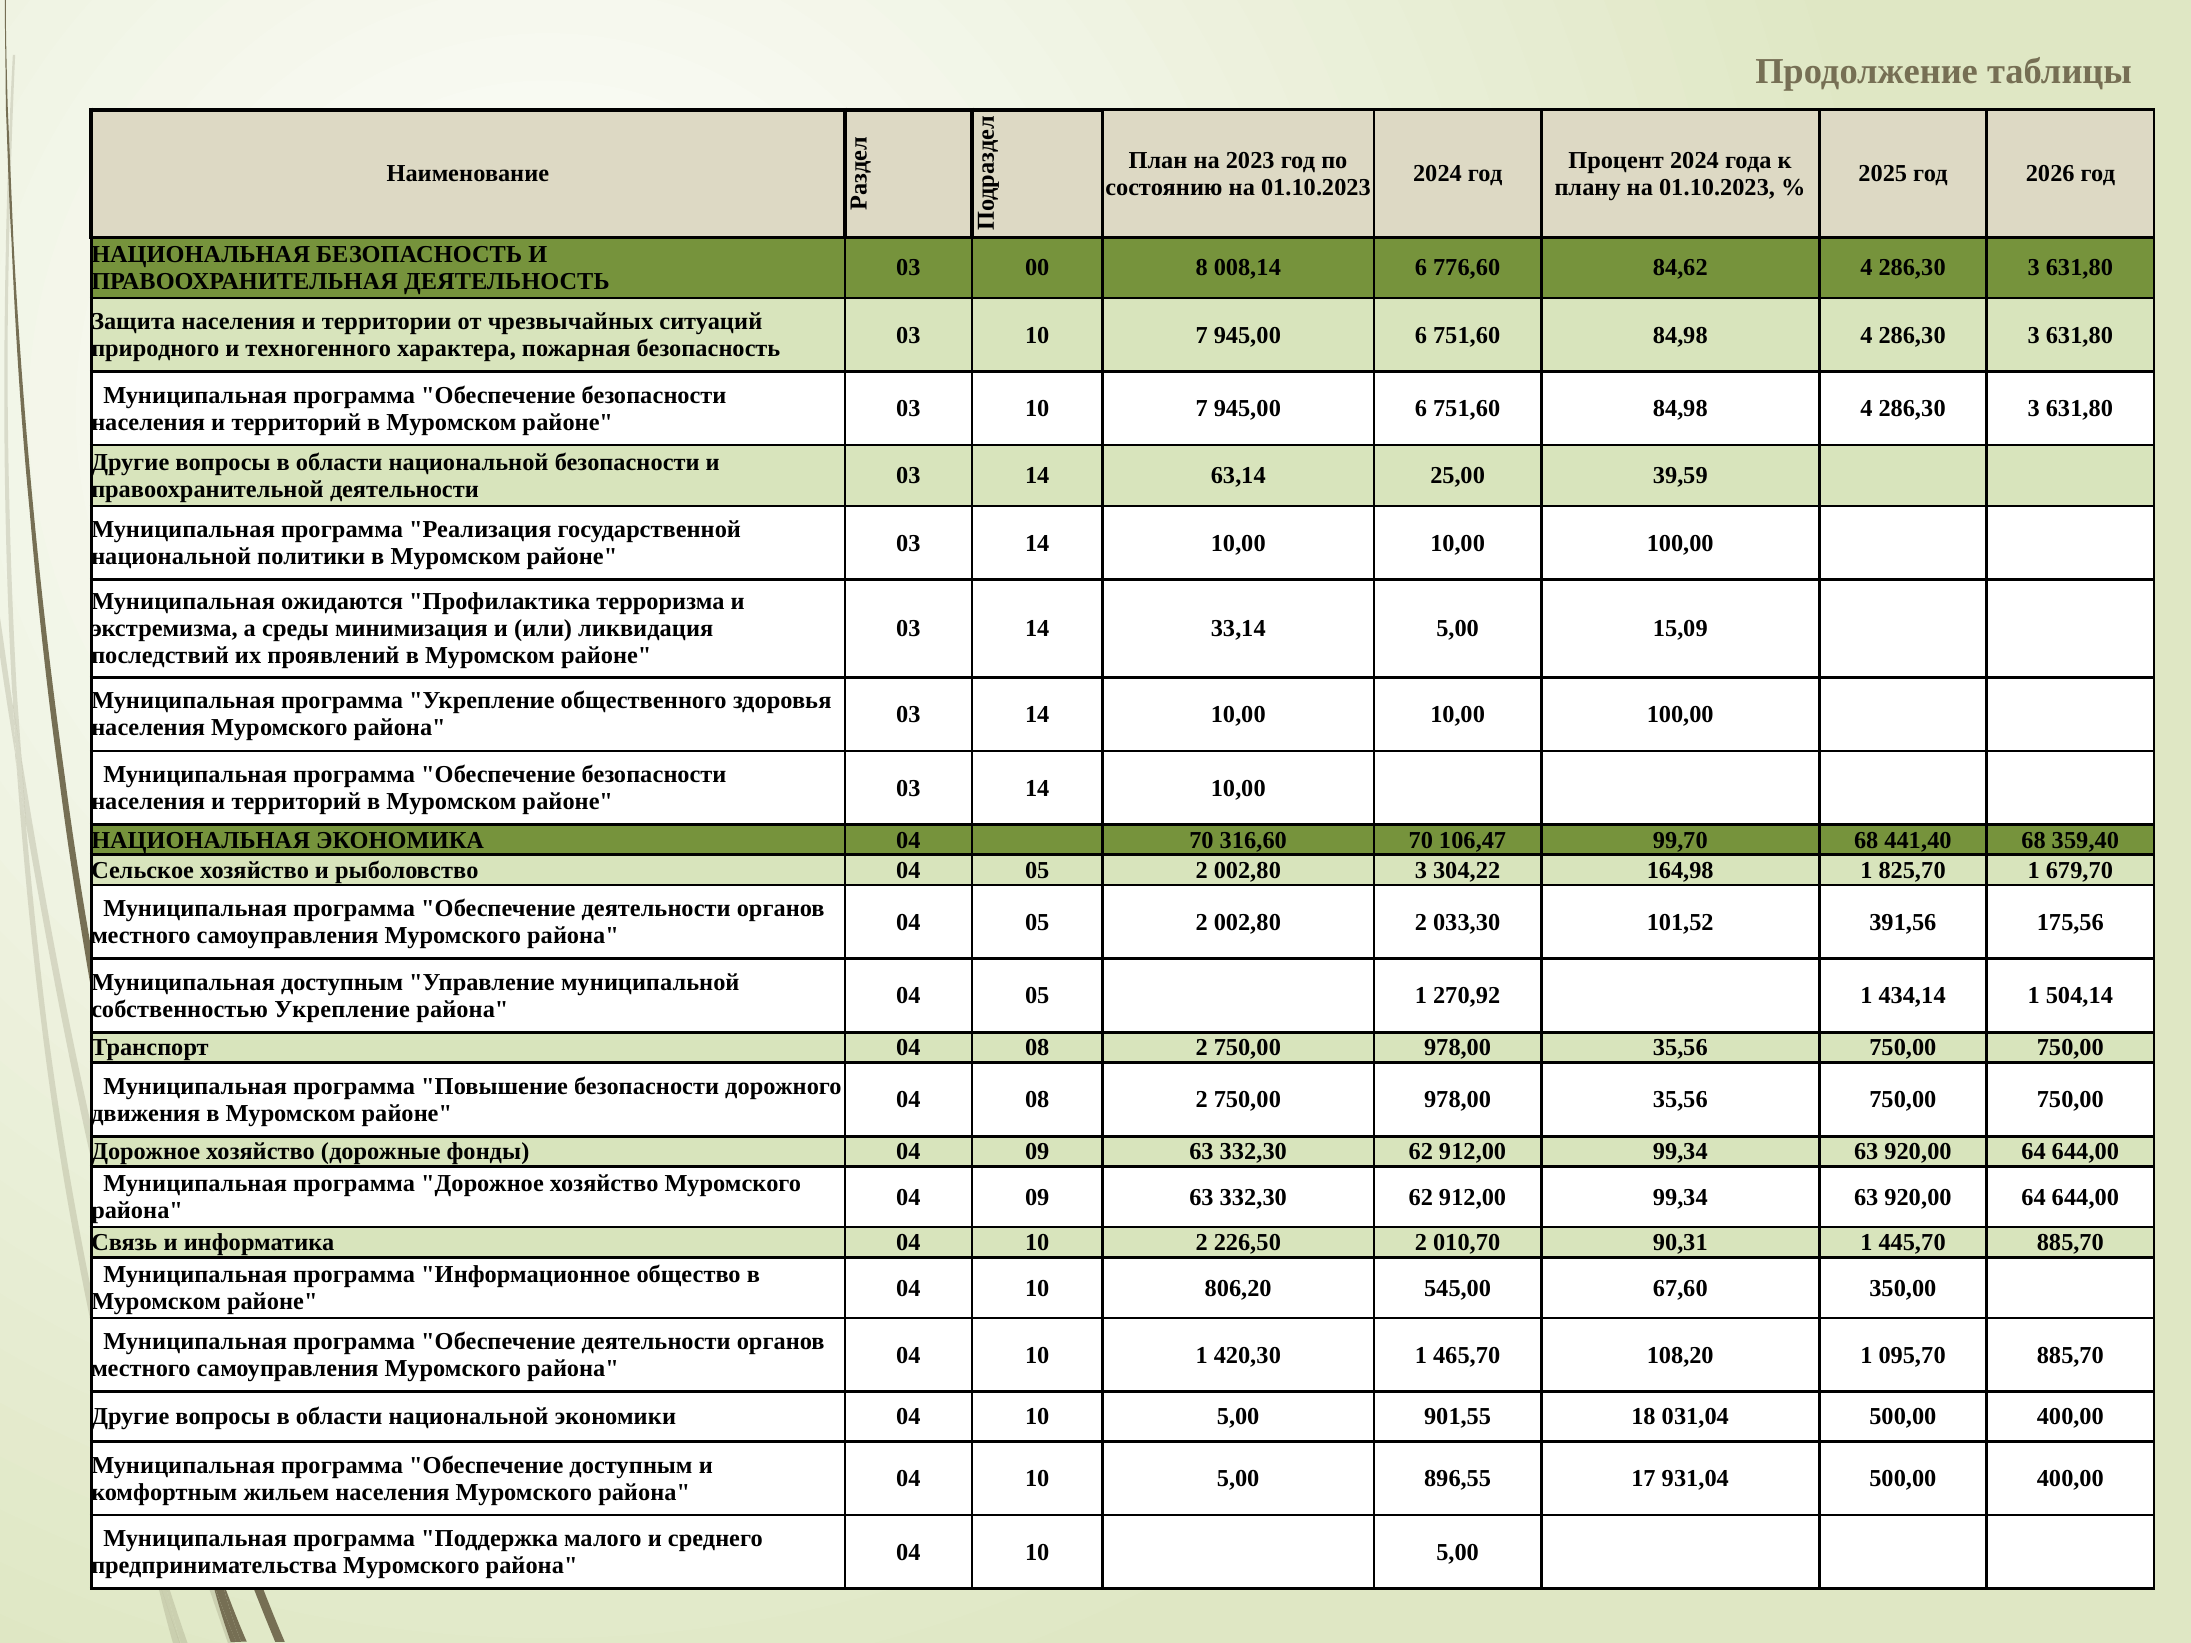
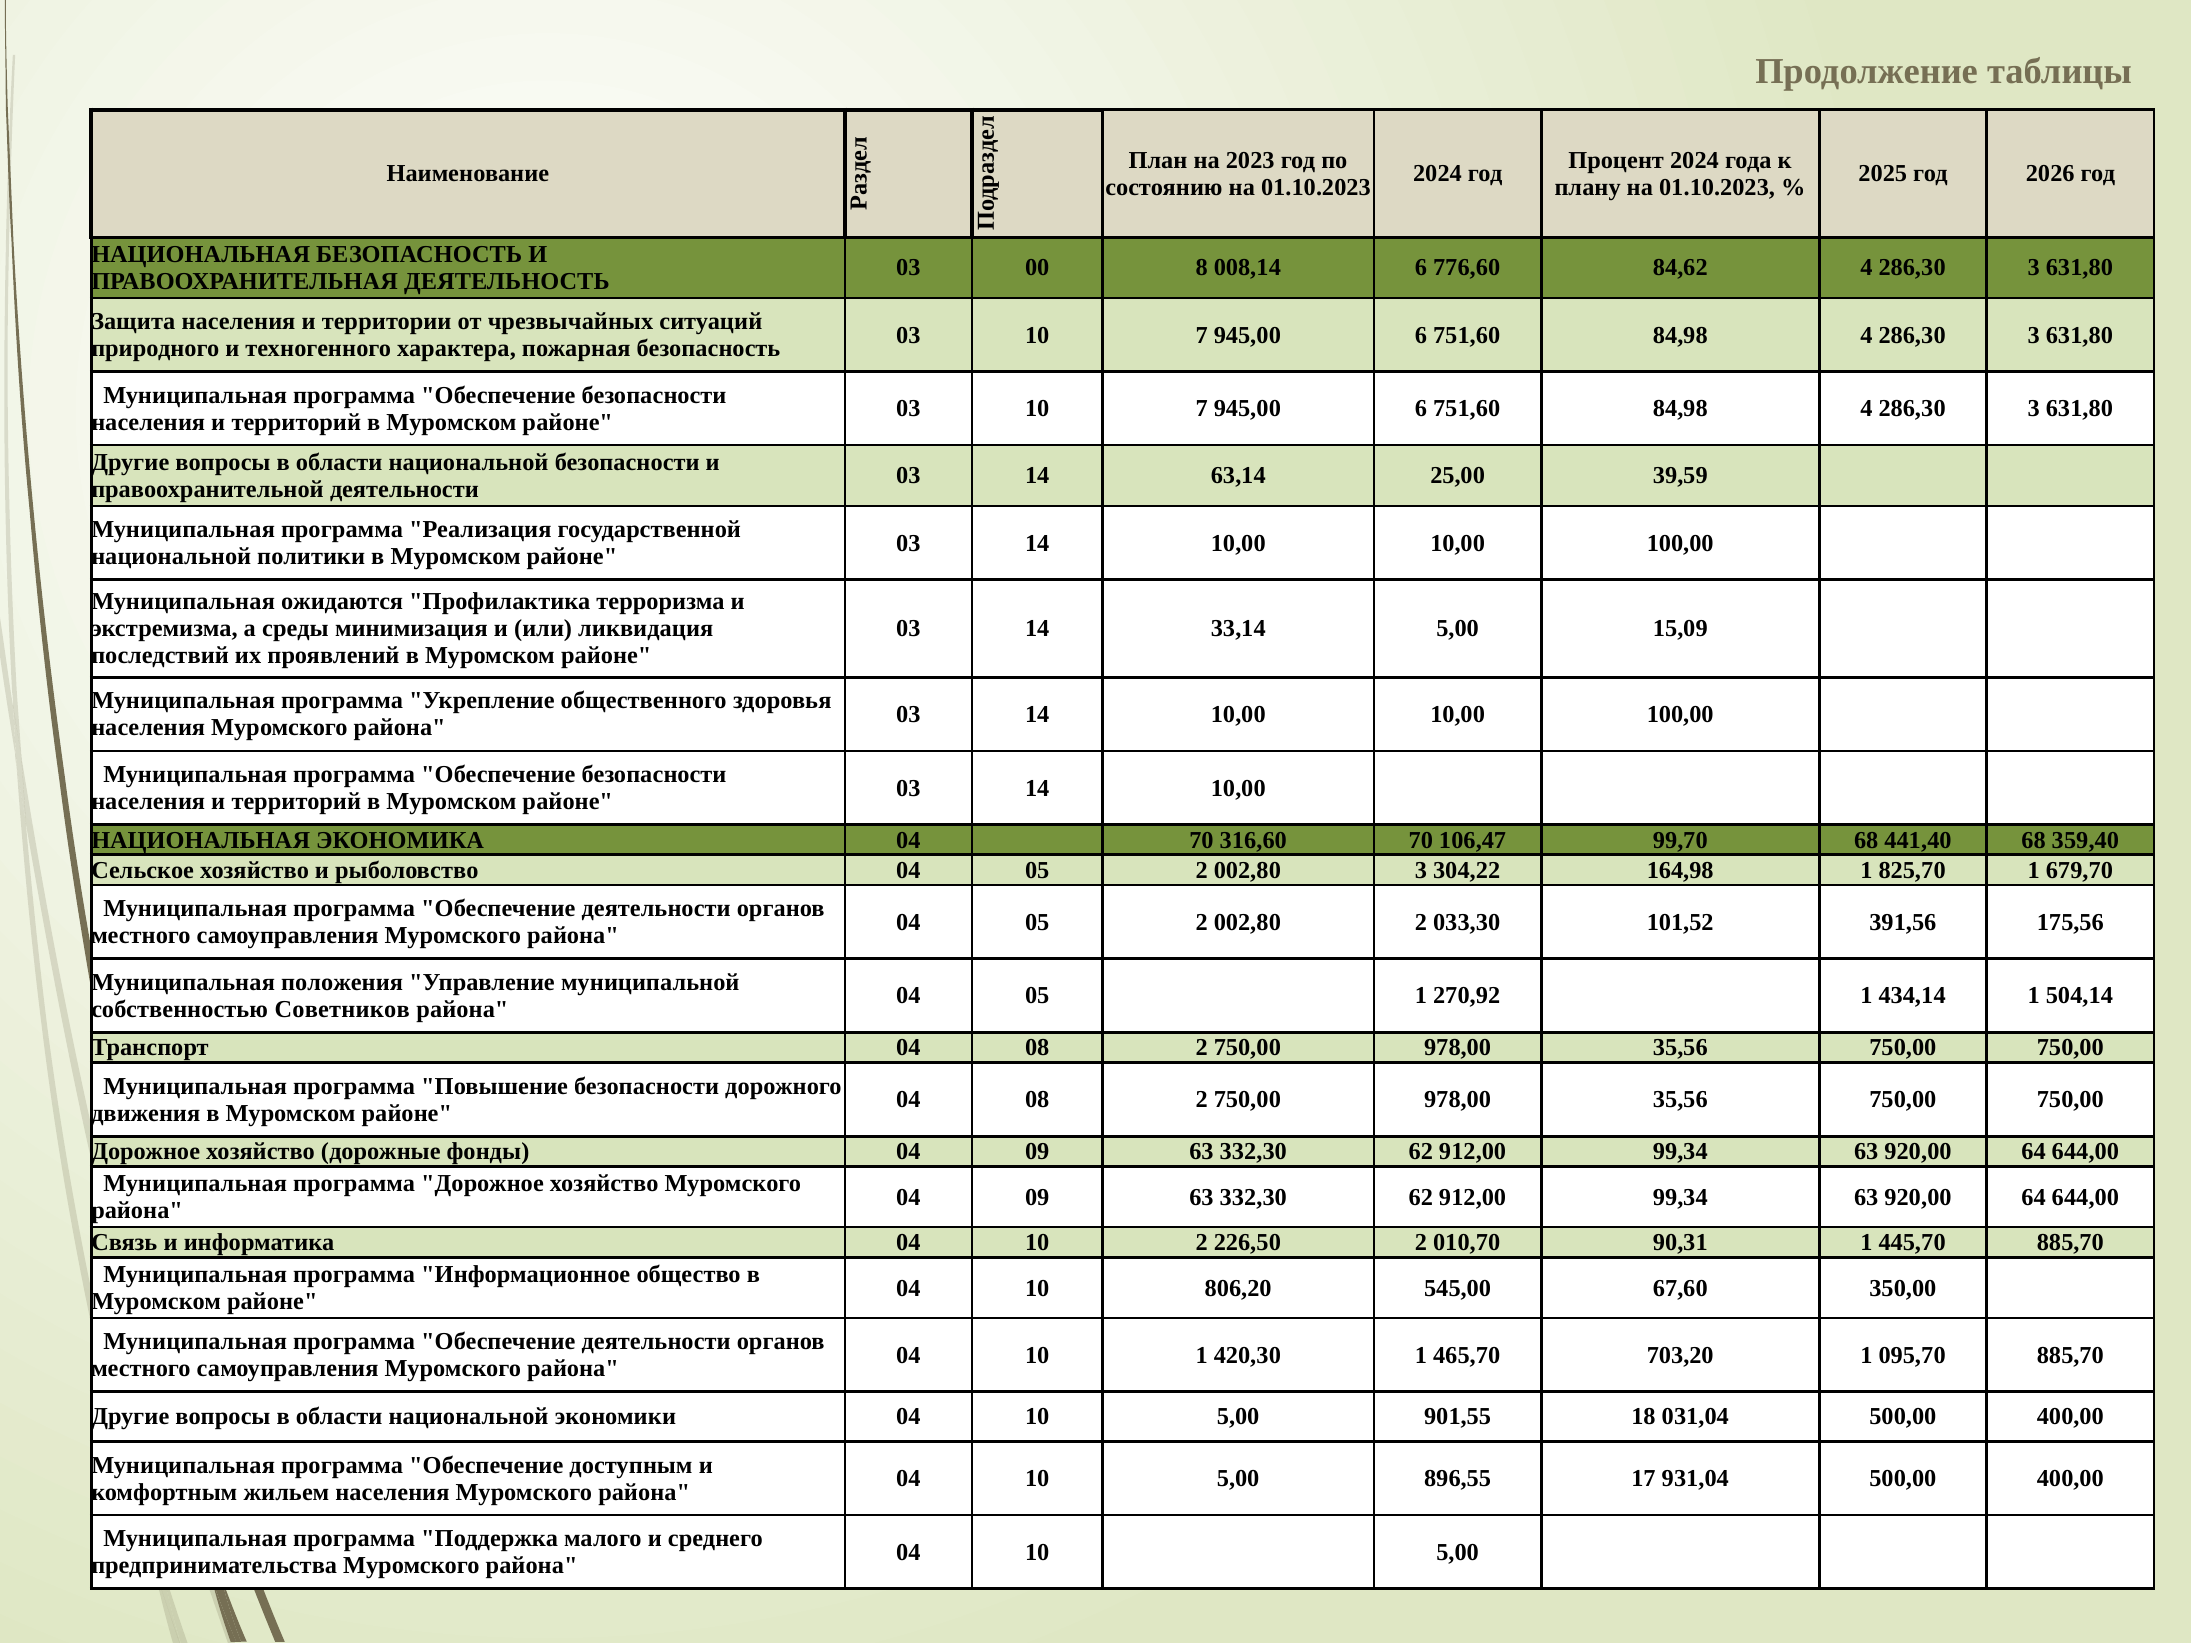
Муниципальная доступным: доступным -> положения
собственностью Укрепление: Укрепление -> Советников
108,20: 108,20 -> 703,20
